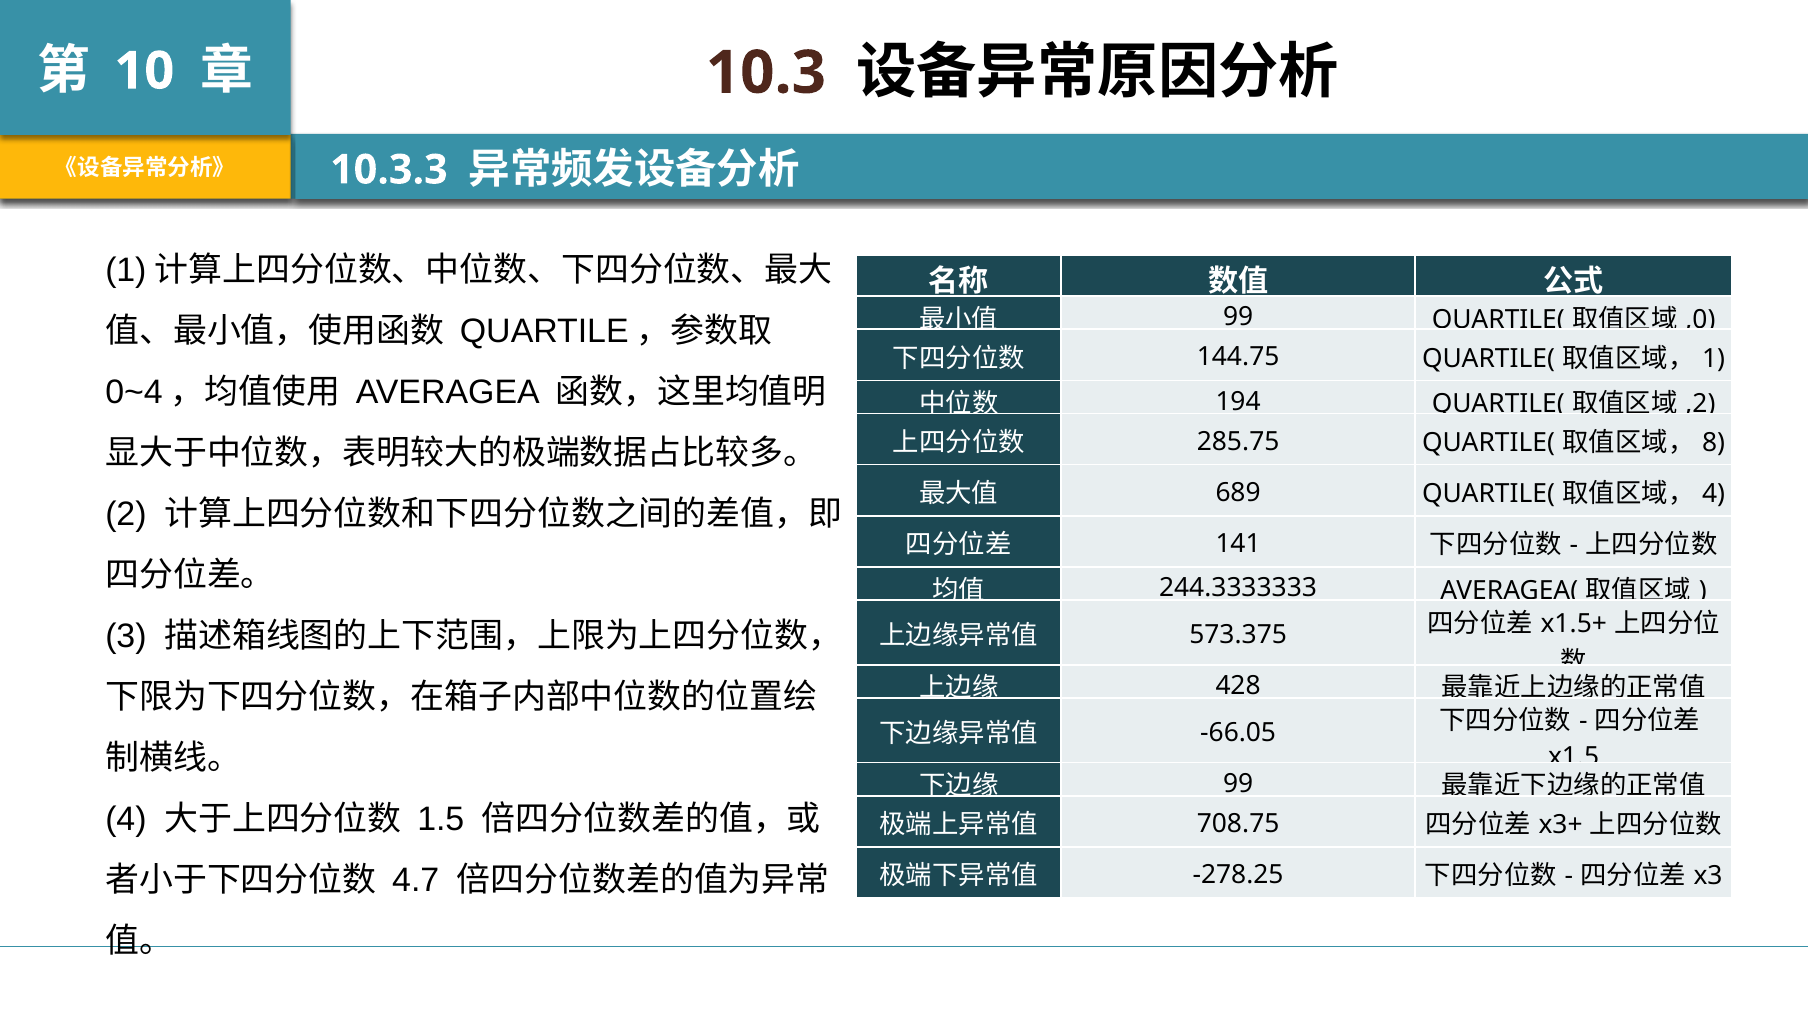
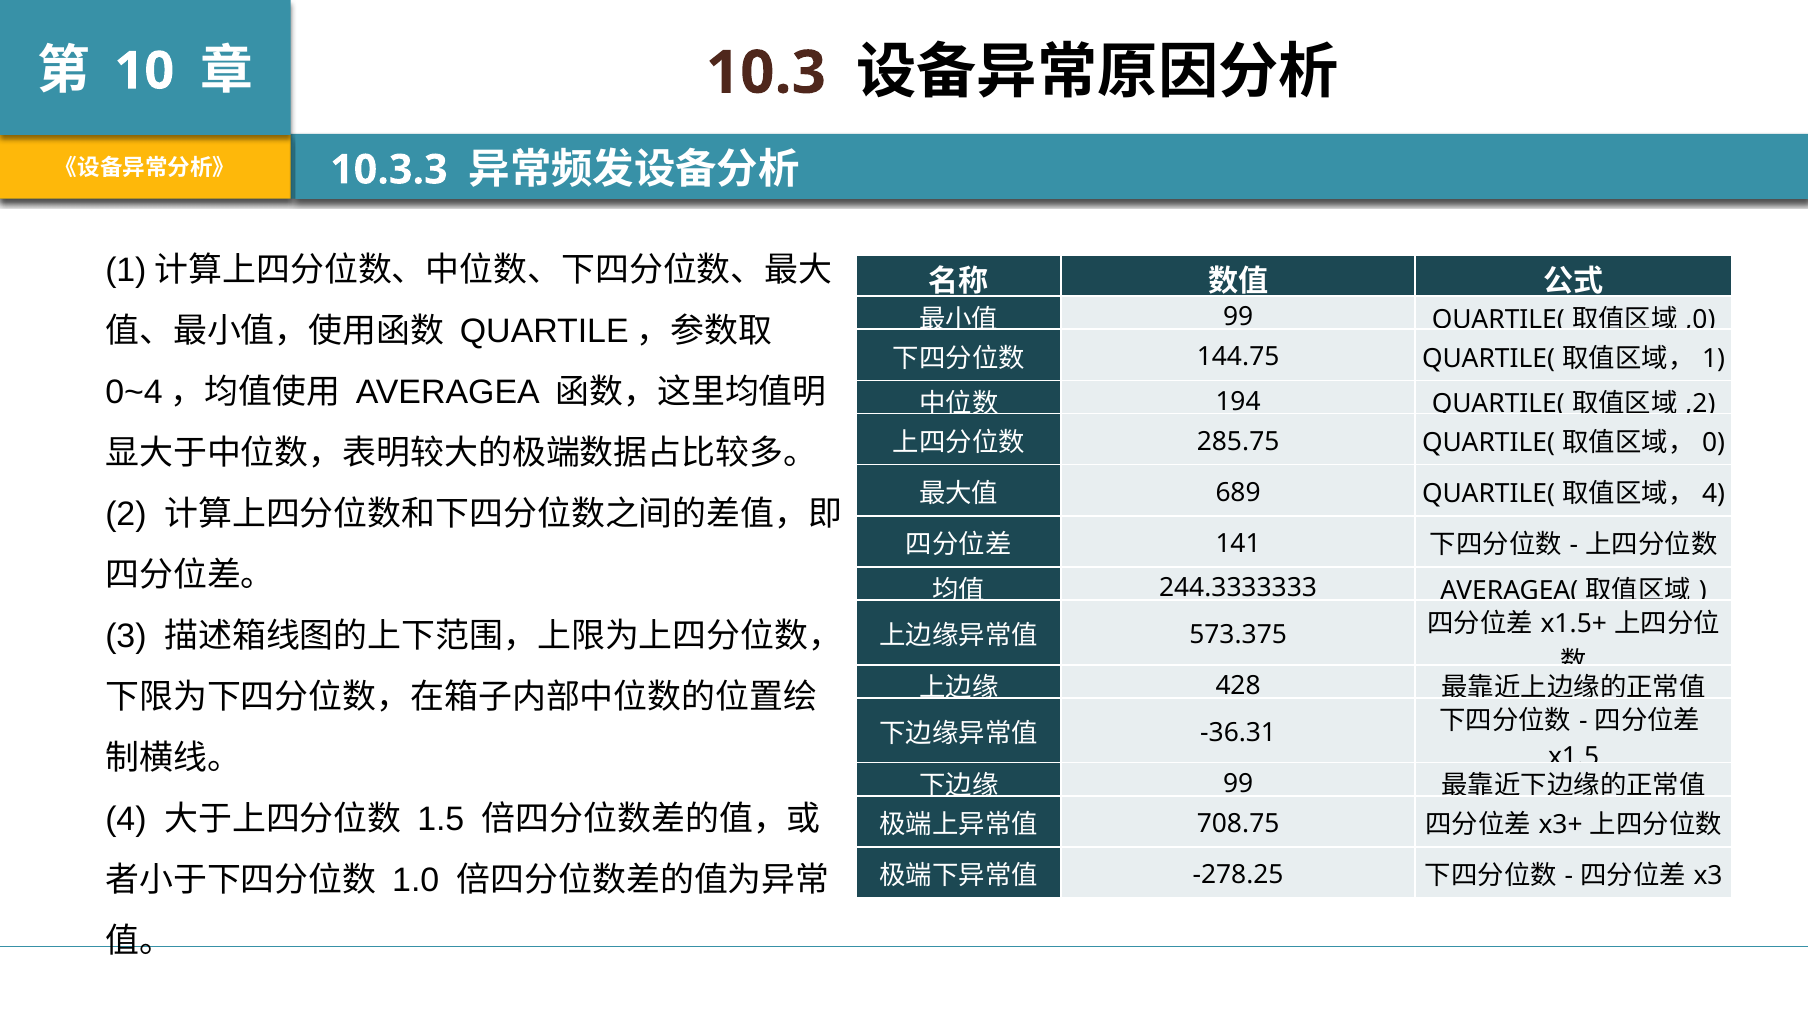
8: 8 -> 0
-66.05: -66.05 -> -36.31
4.7: 4.7 -> 1.0
